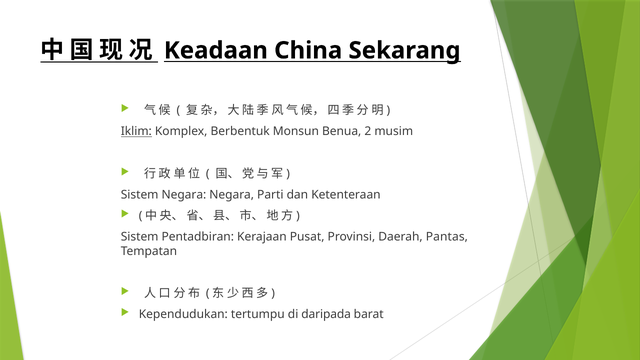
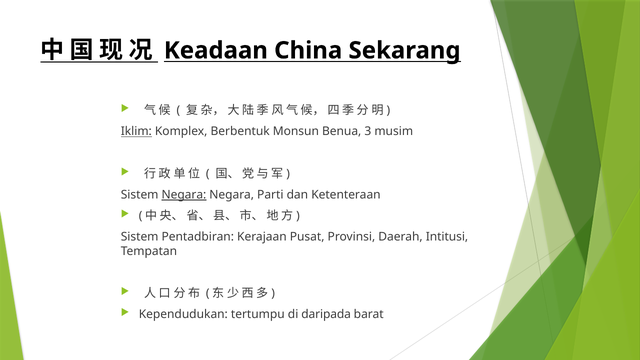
2: 2 -> 3
Negara at (184, 195) underline: none -> present
Pantas: Pantas -> Intitusi
